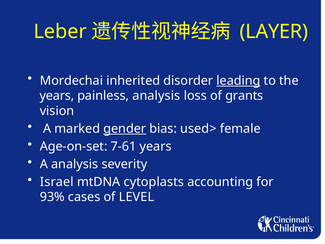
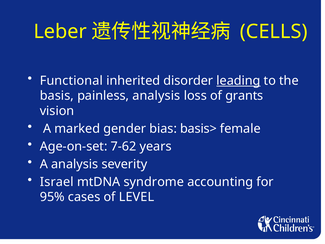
LAYER: LAYER -> CELLS
Mordechai: Mordechai -> Functional
years at (57, 96): years -> basis
gender underline: present -> none
used>: used> -> basis>
7-61: 7-61 -> 7-62
cytoplasts: cytoplasts -> syndrome
93%: 93% -> 95%
